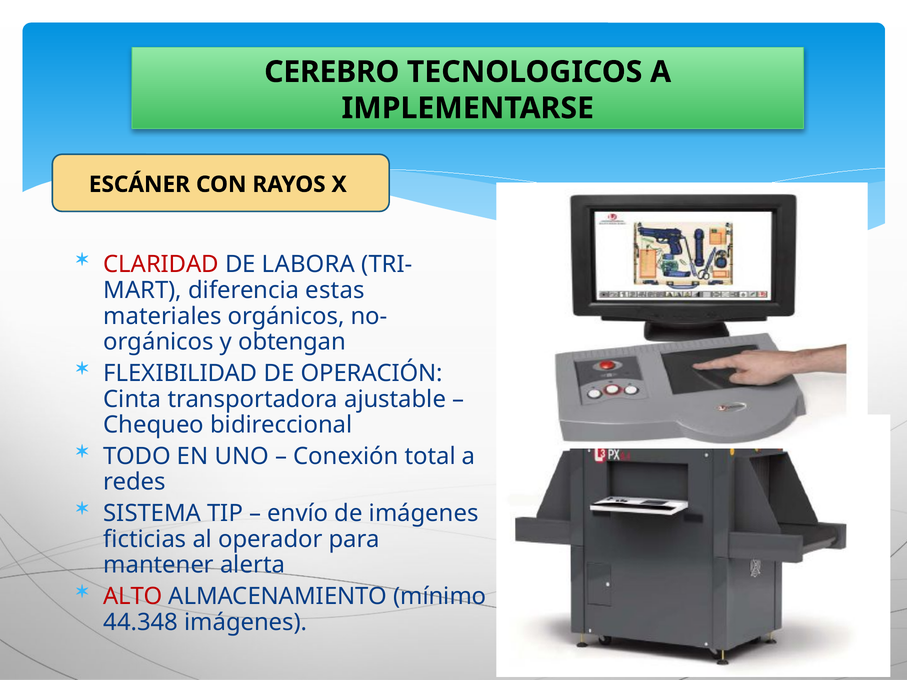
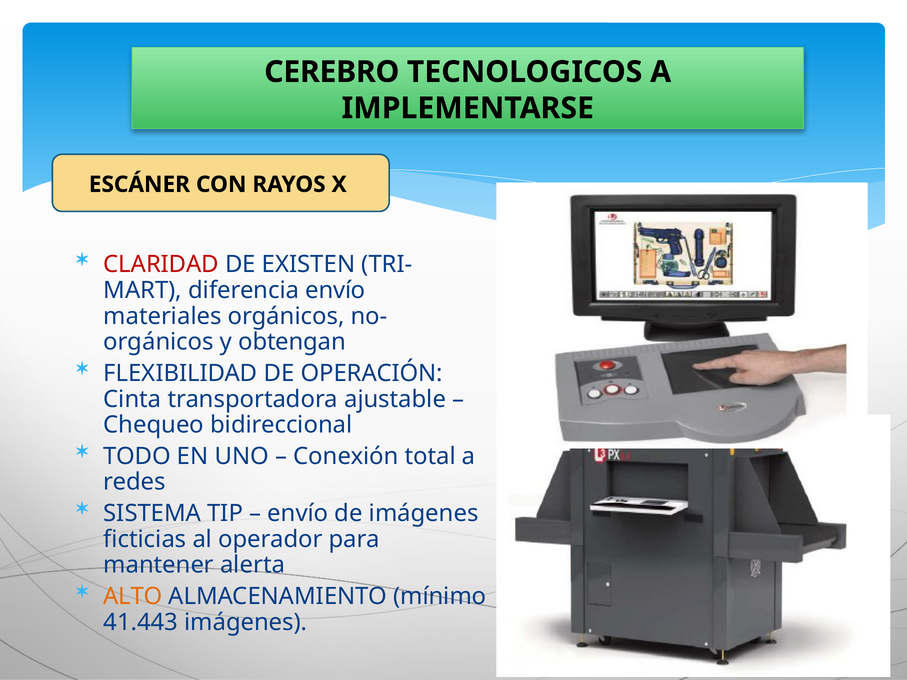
LABORA: LABORA -> EXISTEN
diferencia estas: estas -> envío
ALTO colour: red -> orange
44.348: 44.348 -> 41.443
